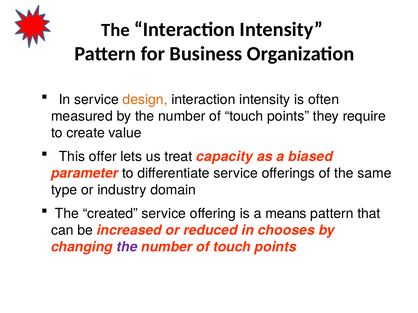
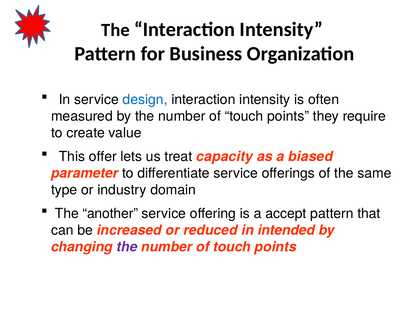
design colour: orange -> blue
created: created -> another
means: means -> accept
chooses: chooses -> intended
